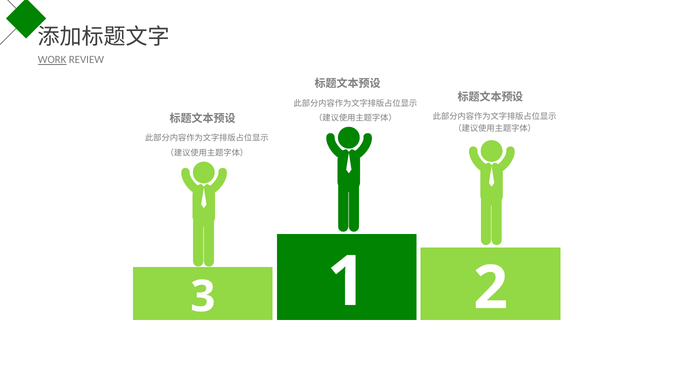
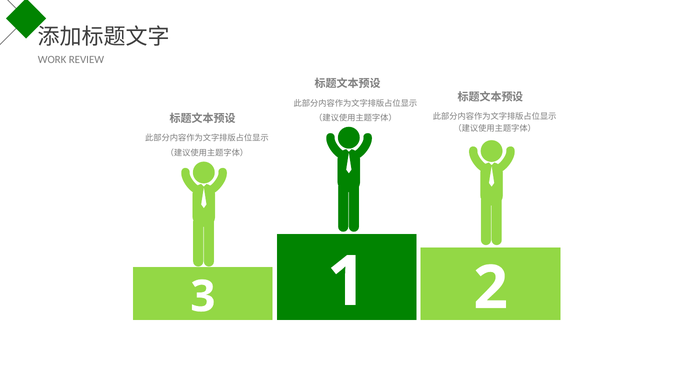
WORK underline: present -> none
